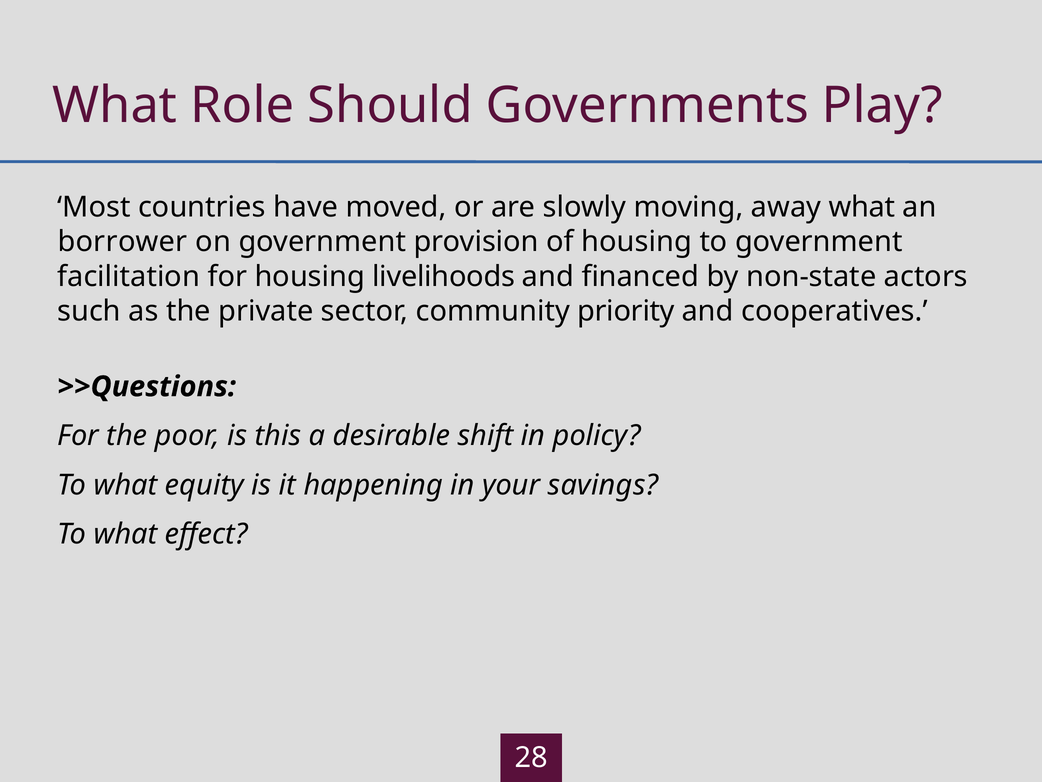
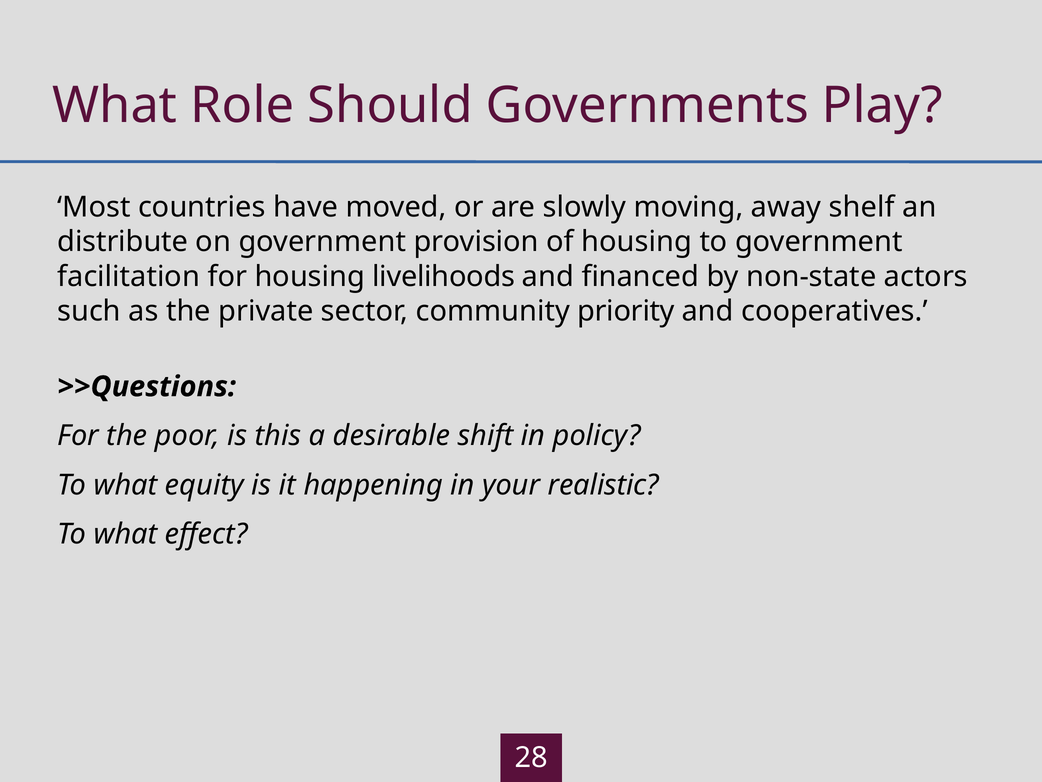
away what: what -> shelf
borrower: borrower -> distribute
savings: savings -> realistic
